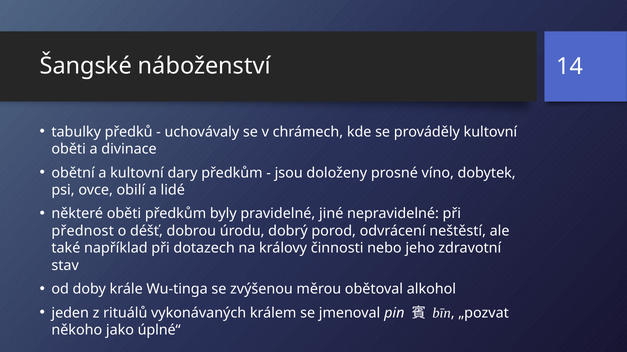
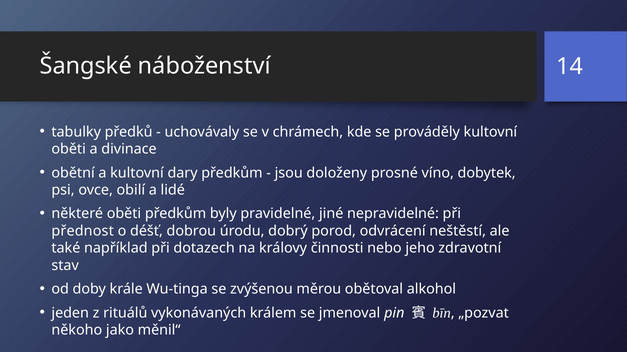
úplné“: úplné“ -> měnil“
